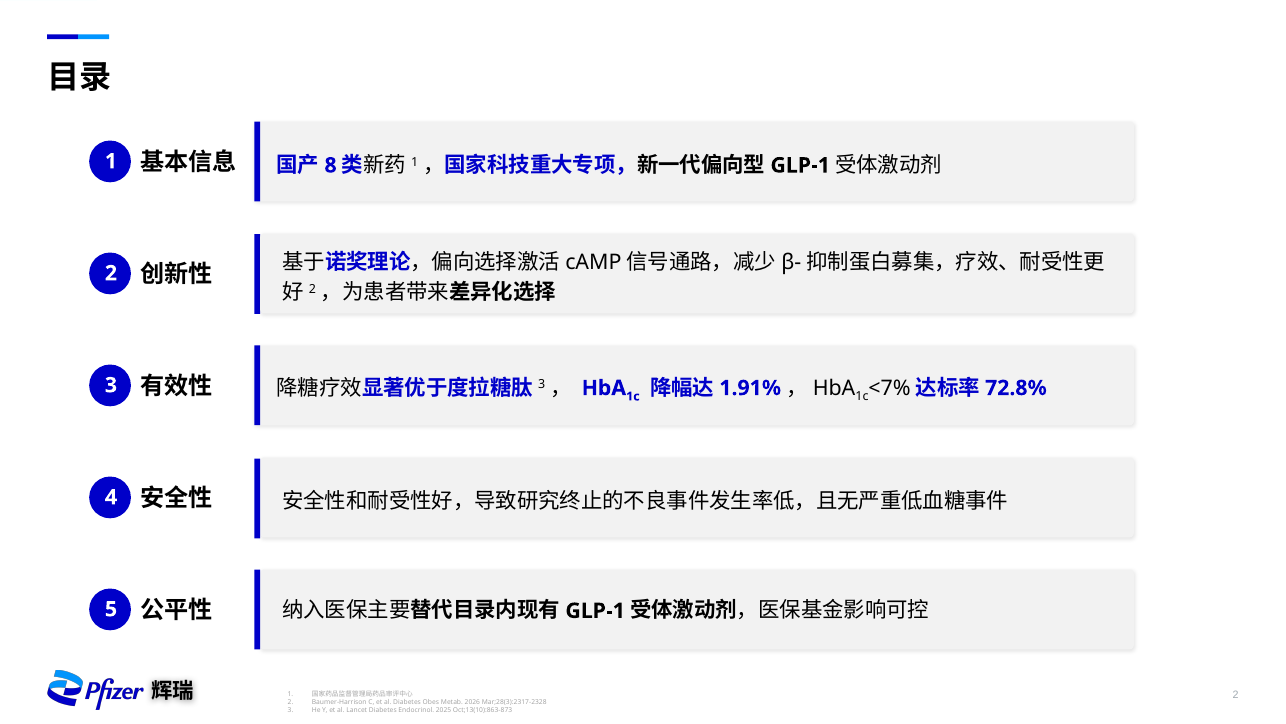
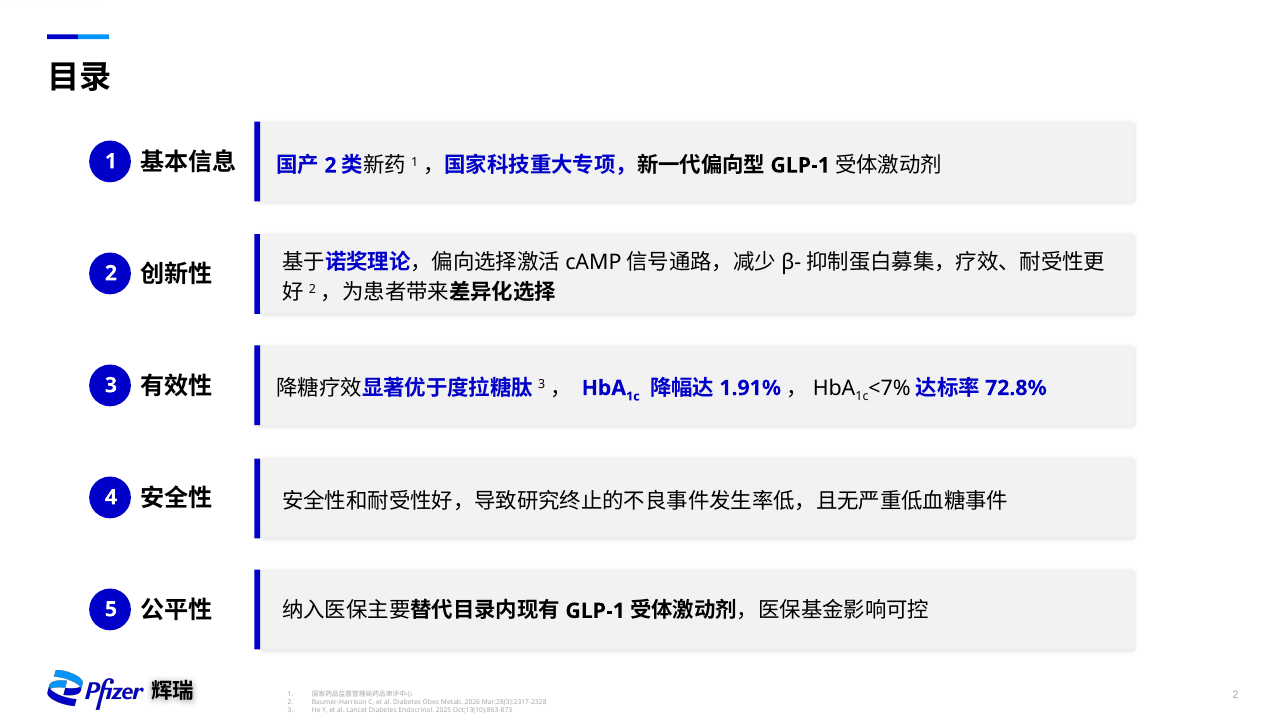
8 at (331, 165): 8 -> 2
